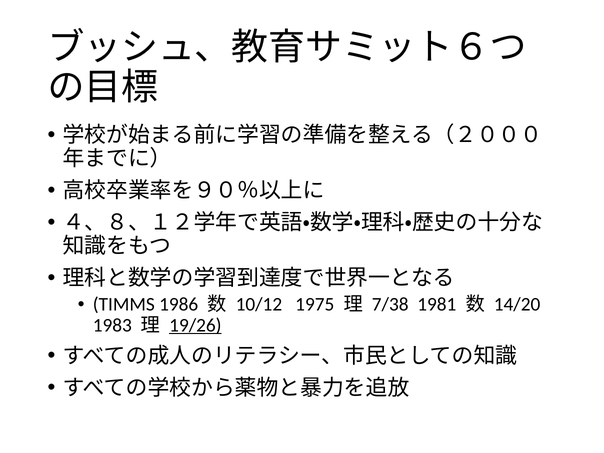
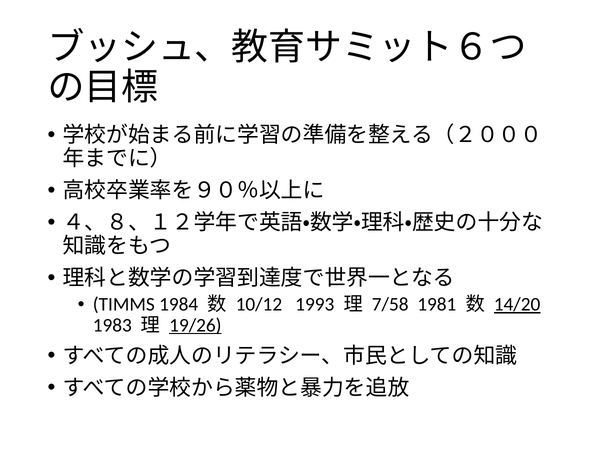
1986: 1986 -> 1984
1975: 1975 -> 1993
7/38: 7/38 -> 7/58
14/20 underline: none -> present
